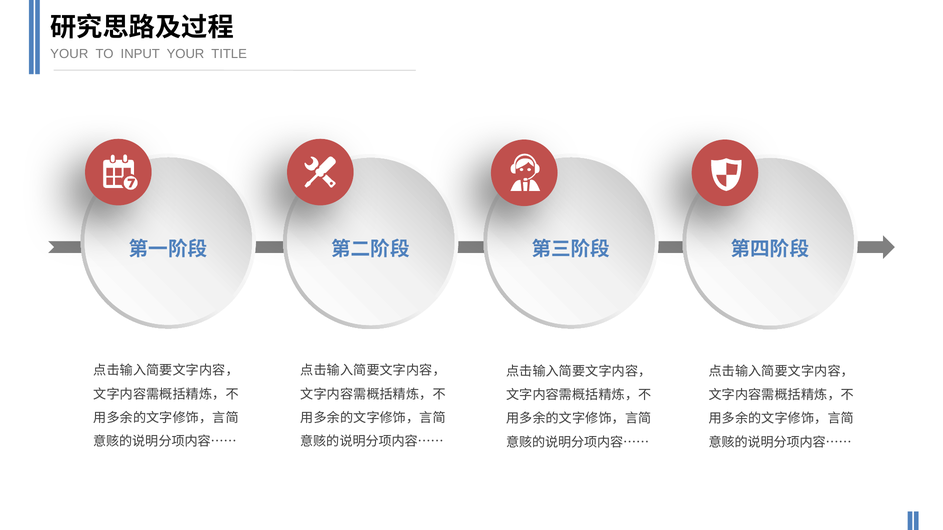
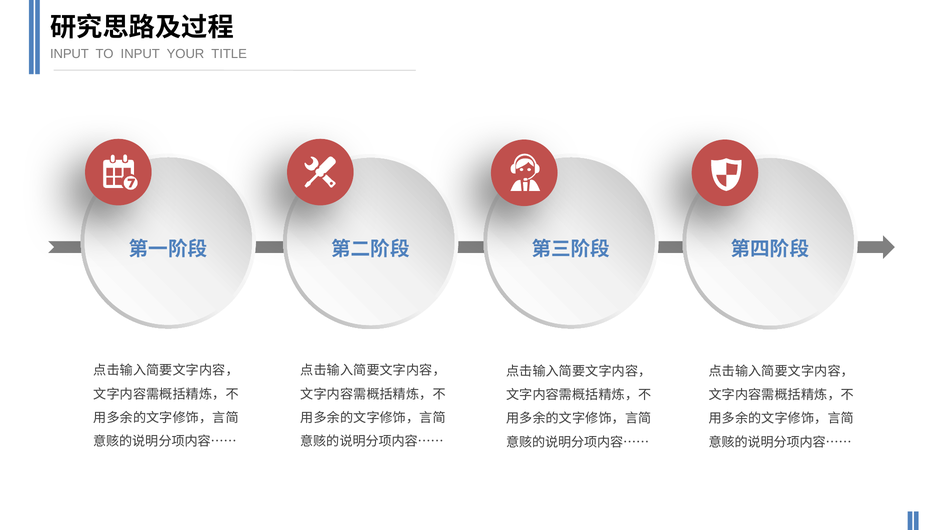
YOUR at (69, 54): YOUR -> INPUT
